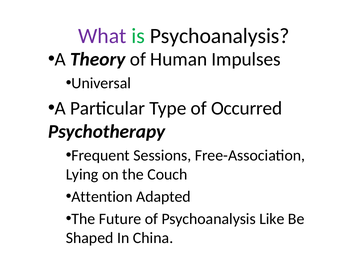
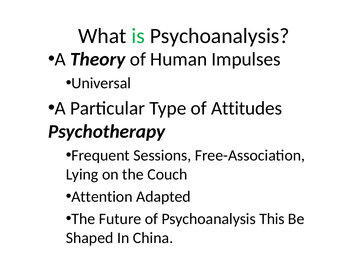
What colour: purple -> black
Occurred: Occurred -> Attitudes
Like: Like -> This
